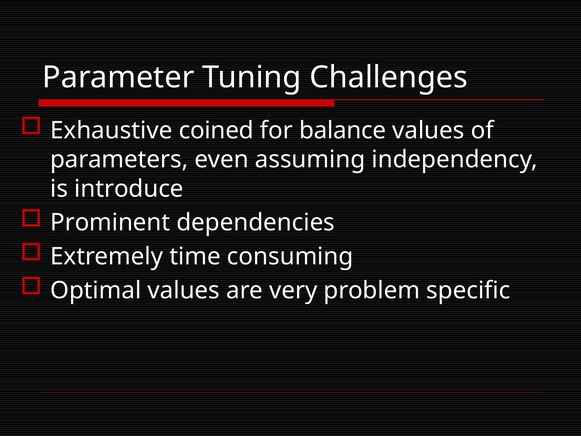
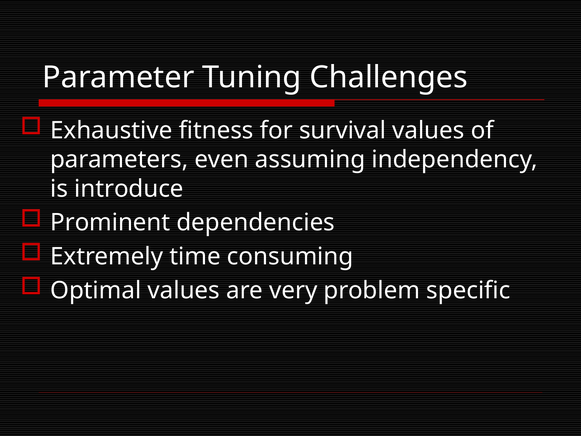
coined: coined -> fitness
balance: balance -> survival
